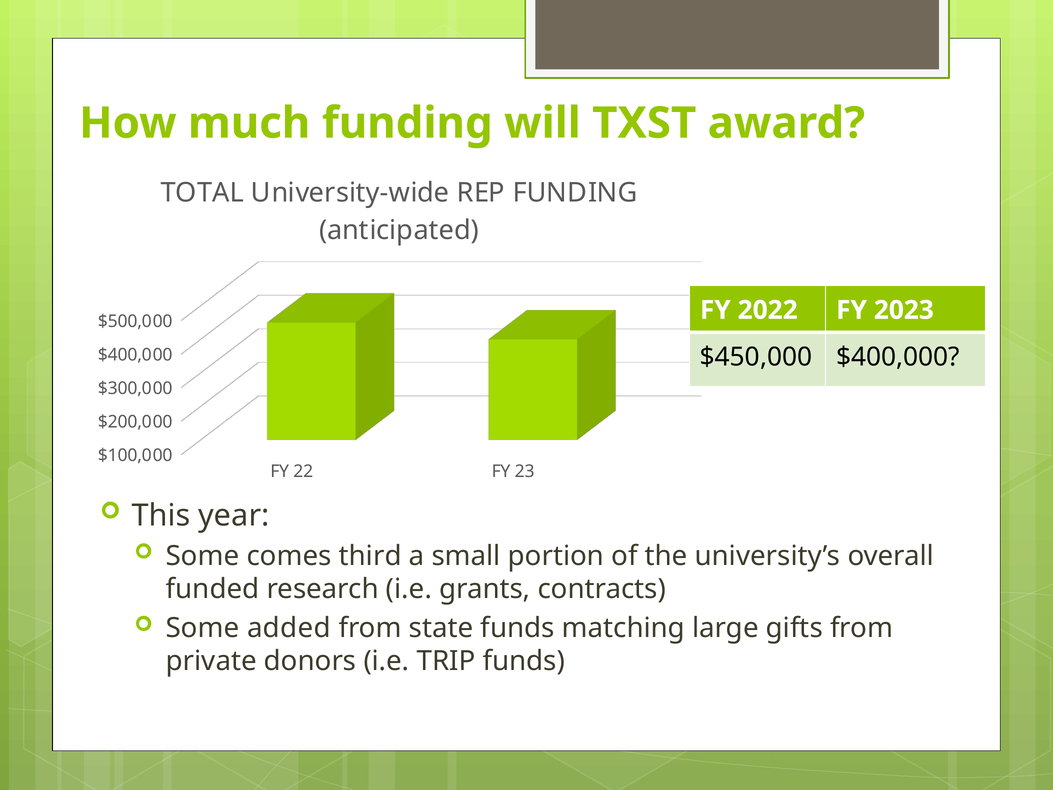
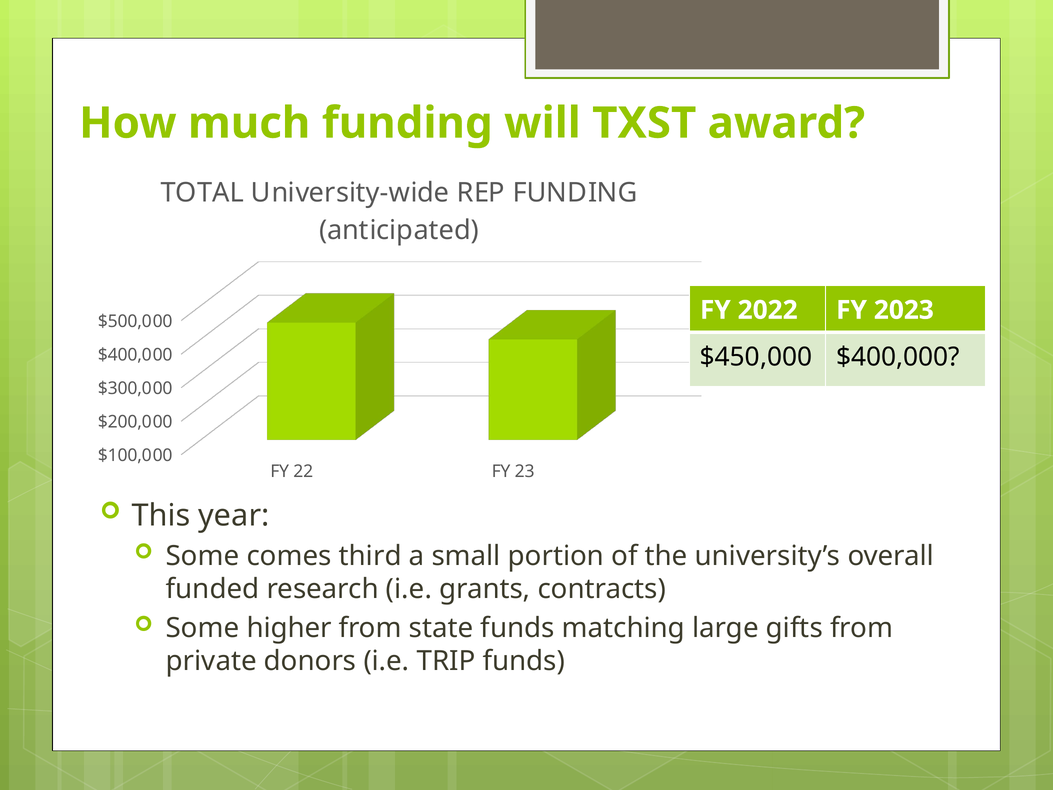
added: added -> higher
